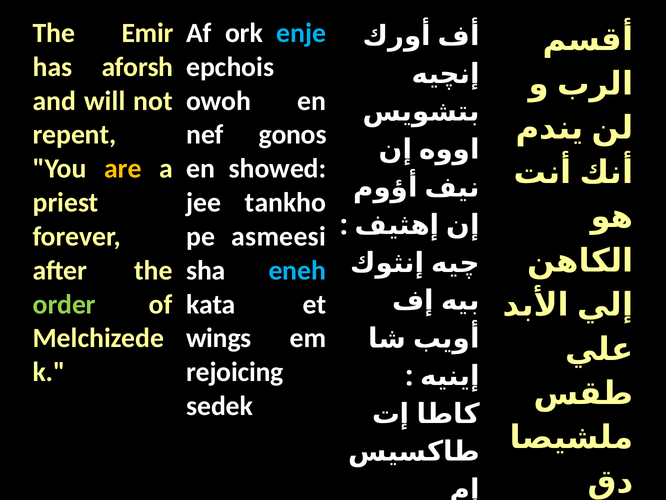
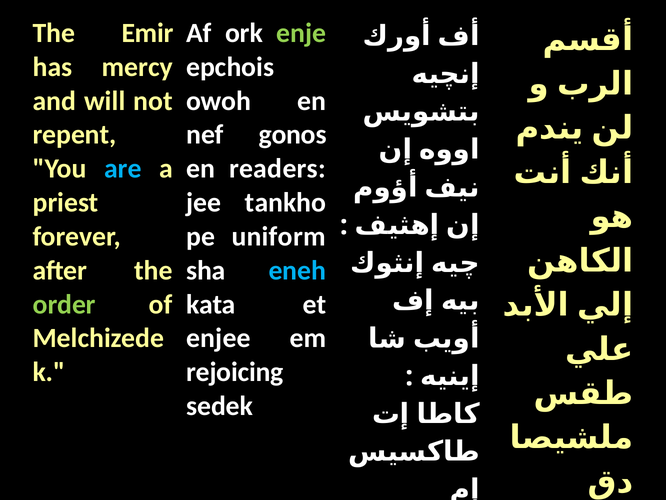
enje colour: light blue -> light green
aforsh: aforsh -> mercy
are colour: yellow -> light blue
showed: showed -> readers
asmeesi: asmeesi -> uniform
wings: wings -> enjee
